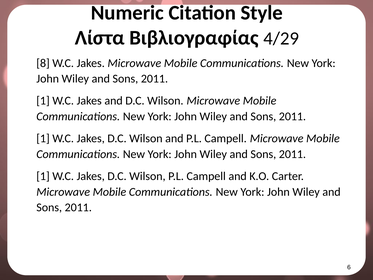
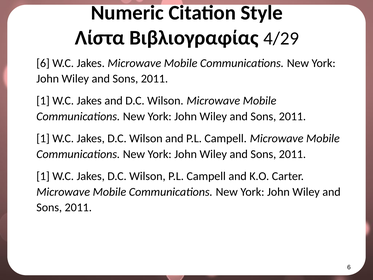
8 at (43, 63): 8 -> 6
